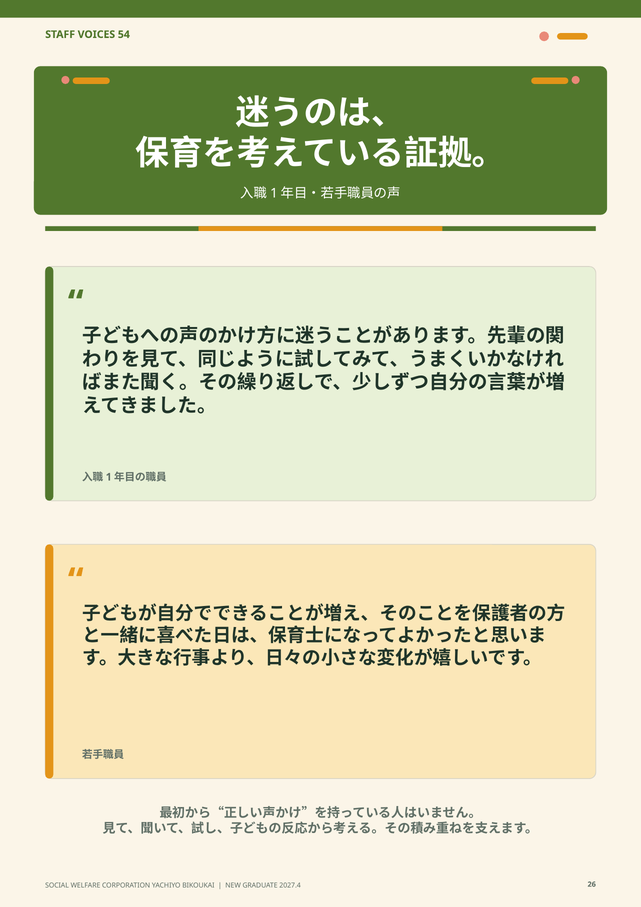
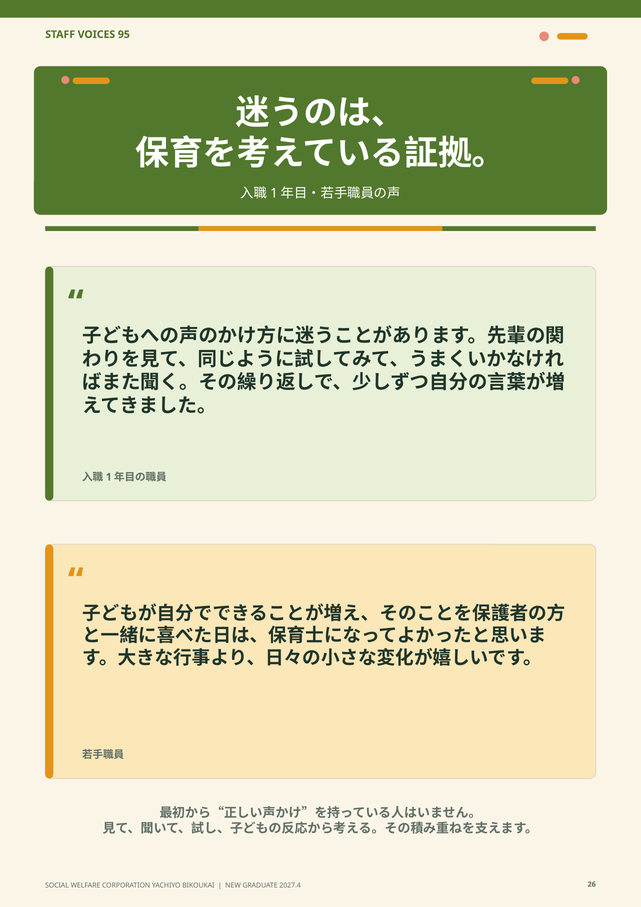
54: 54 -> 95
